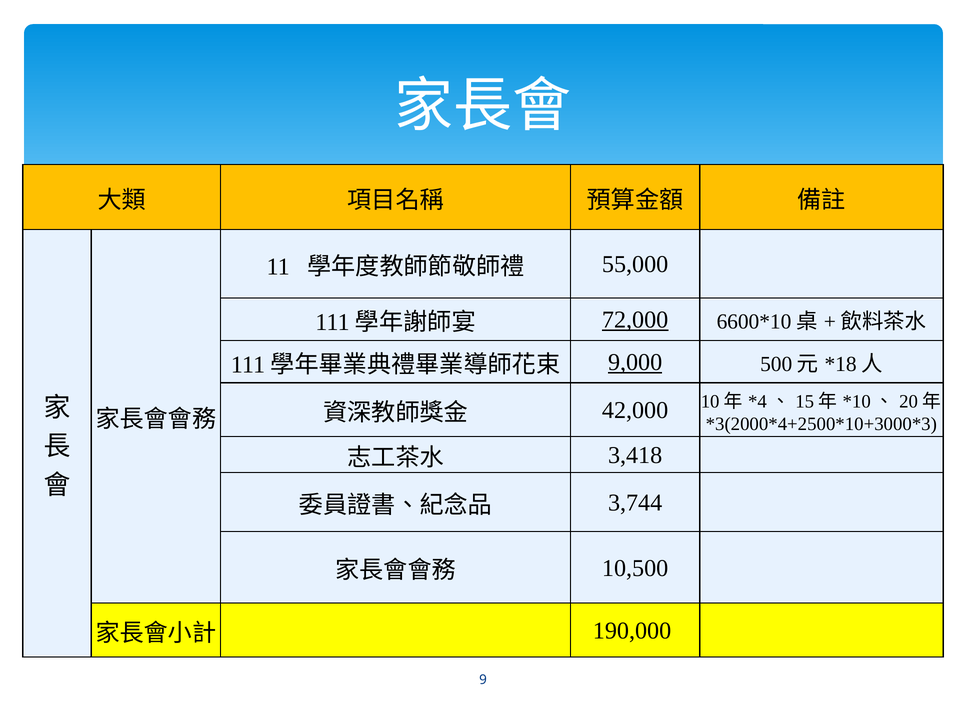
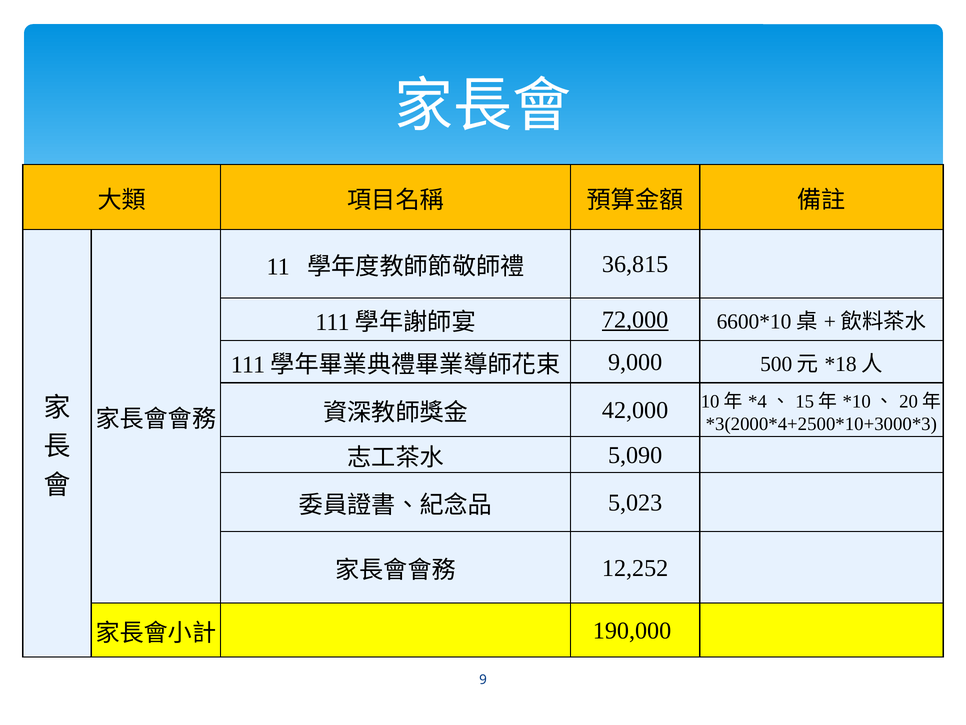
55,000: 55,000 -> 36,815
9,000 underline: present -> none
3,418: 3,418 -> 5,090
3,744: 3,744 -> 5,023
10,500: 10,500 -> 12,252
